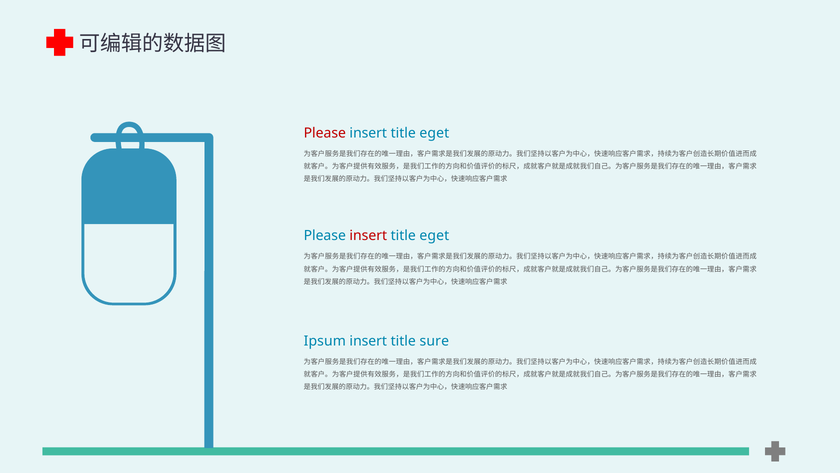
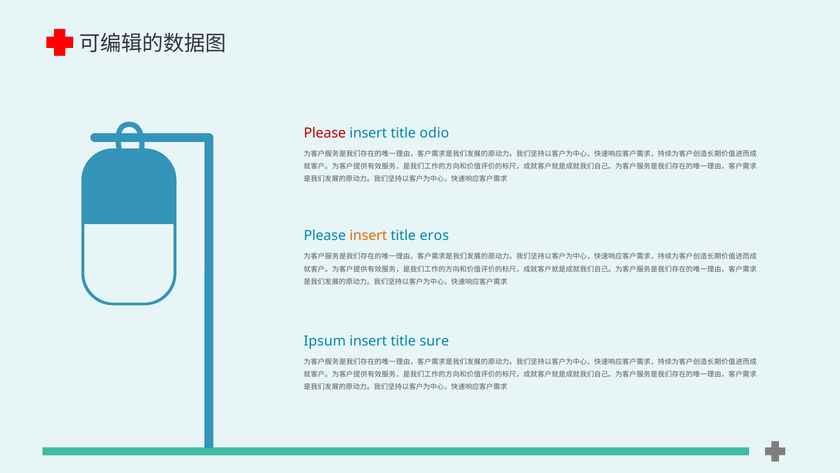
eget at (434, 133): eget -> odio
insert at (368, 235) colour: red -> orange
eget at (434, 235): eget -> eros
